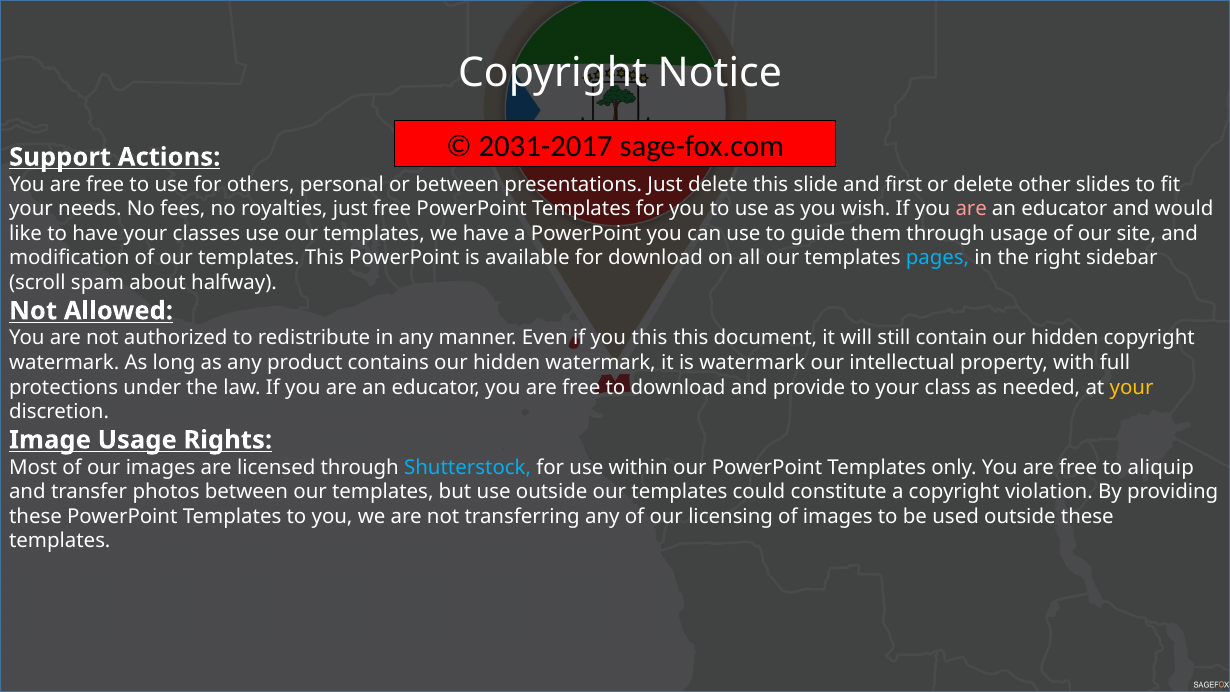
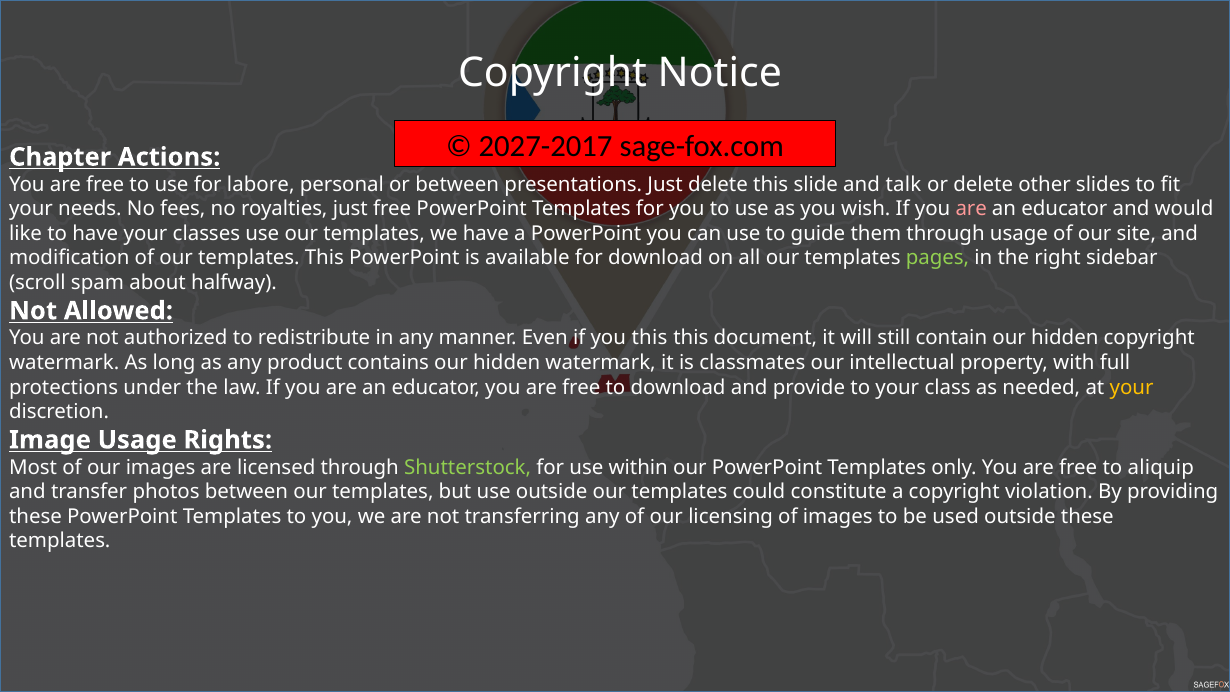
2031-2017: 2031-2017 -> 2027-2017
Support: Support -> Chapter
others: others -> labore
first: first -> talk
pages colour: light blue -> light green
is watermark: watermark -> classmates
Shutterstock colour: light blue -> light green
